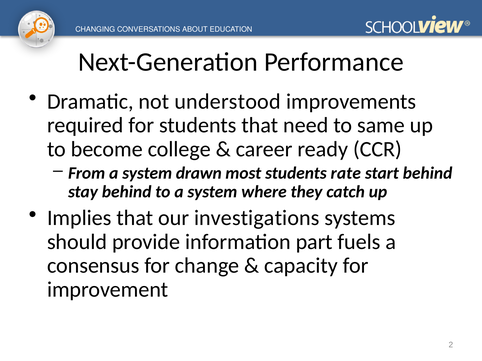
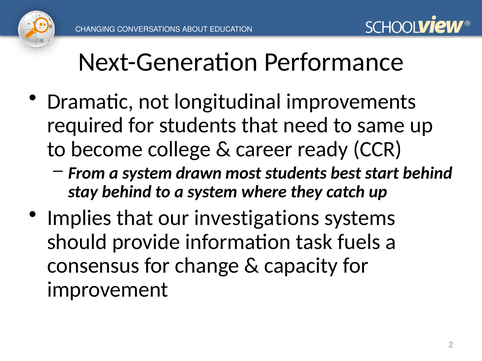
understood: understood -> longitudinal
rate: rate -> best
part: part -> task
